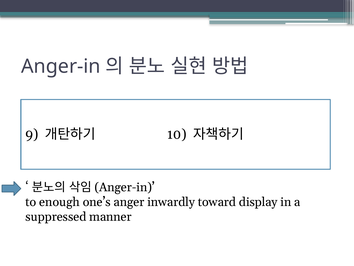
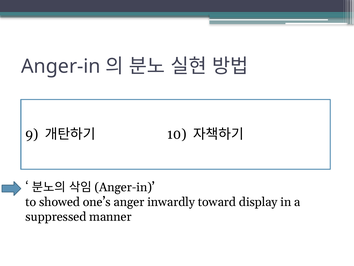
enough: enough -> showed
